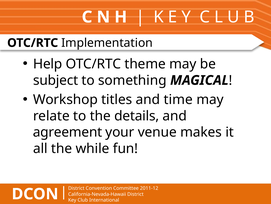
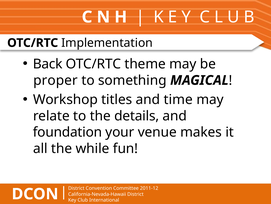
Help: Help -> Back
subject: subject -> proper
agreement: agreement -> foundation
